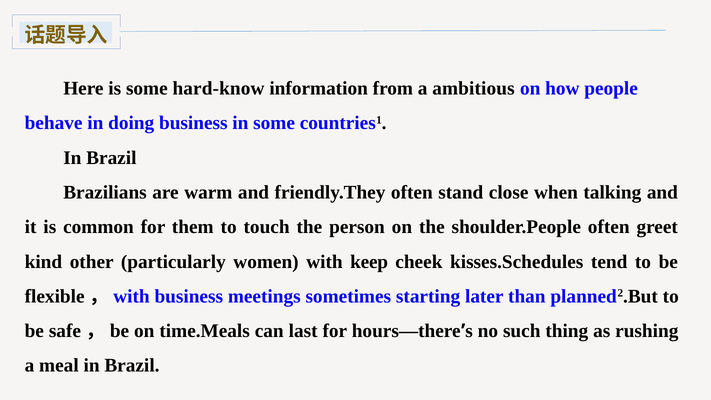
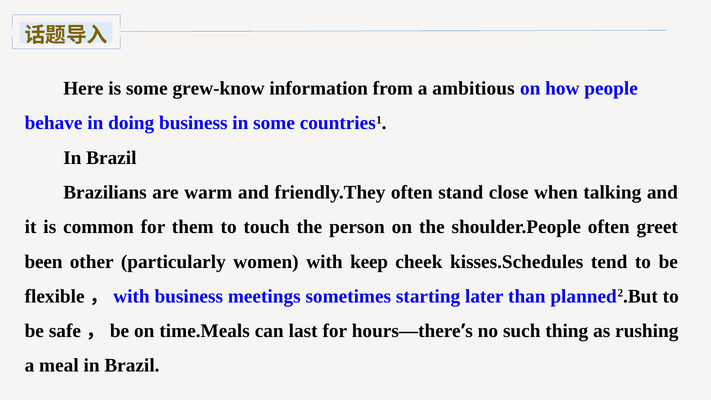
hard-know: hard-know -> grew-know
kind: kind -> been
